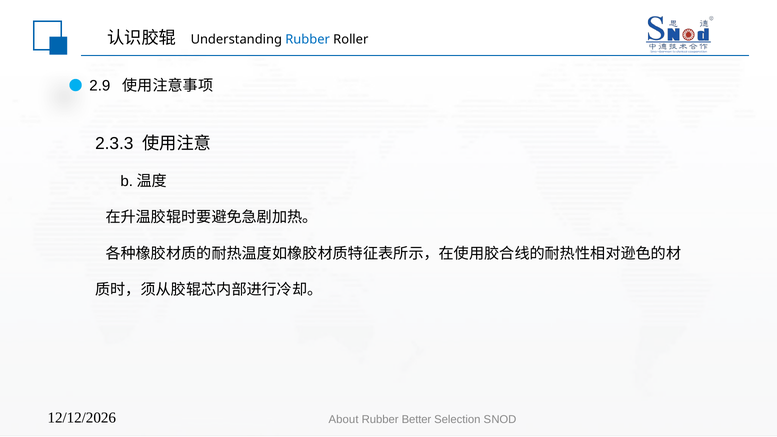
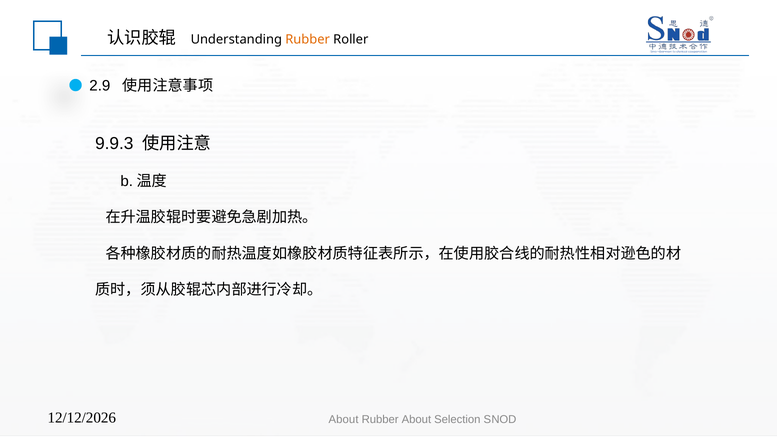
Rubber at (308, 39) colour: blue -> orange
2.3.3: 2.3.3 -> 9.9.3
Rubber Better: Better -> About
